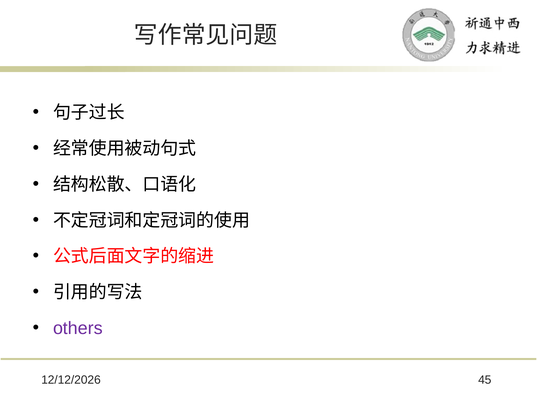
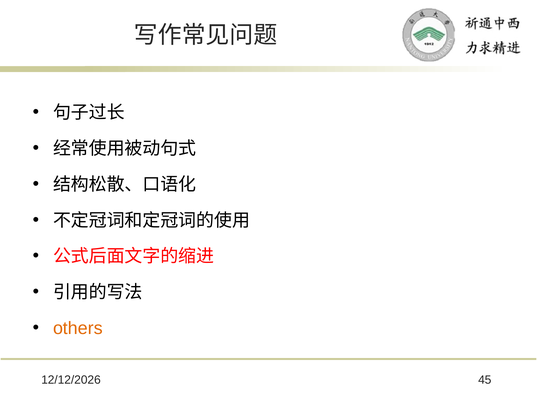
others colour: purple -> orange
